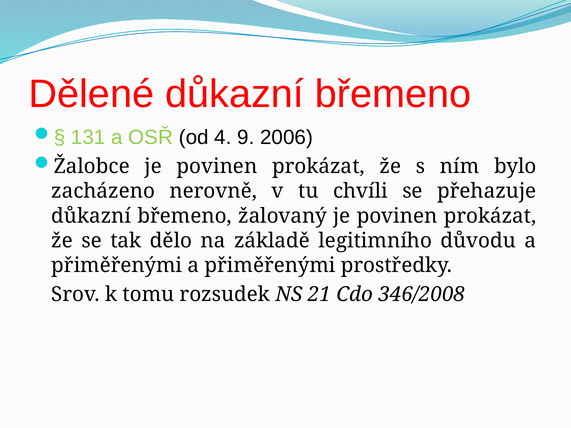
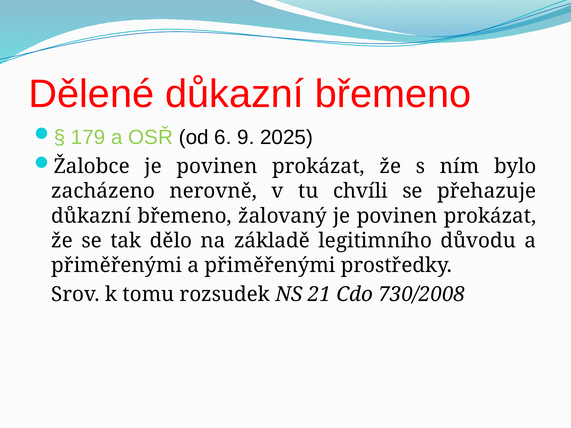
131: 131 -> 179
4: 4 -> 6
2006: 2006 -> 2025
346/2008: 346/2008 -> 730/2008
